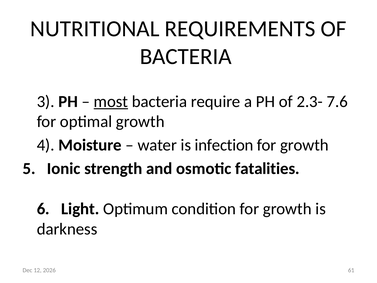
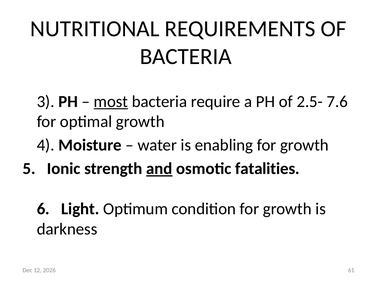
2.3-: 2.3- -> 2.5-
infection: infection -> enabling
and underline: none -> present
